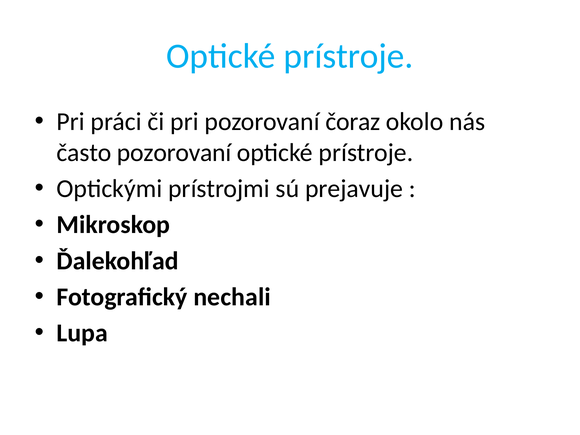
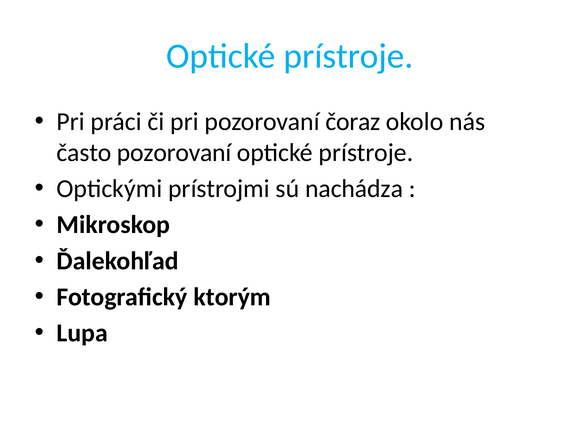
prejavuje: prejavuje -> nachádza
nechali: nechali -> ktorým
